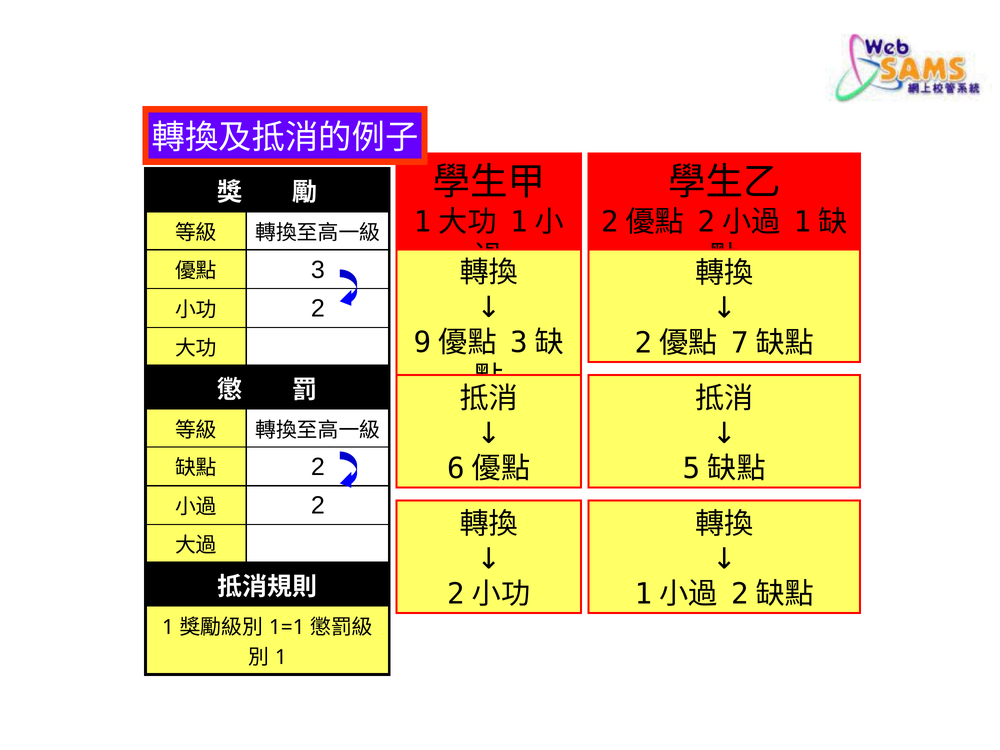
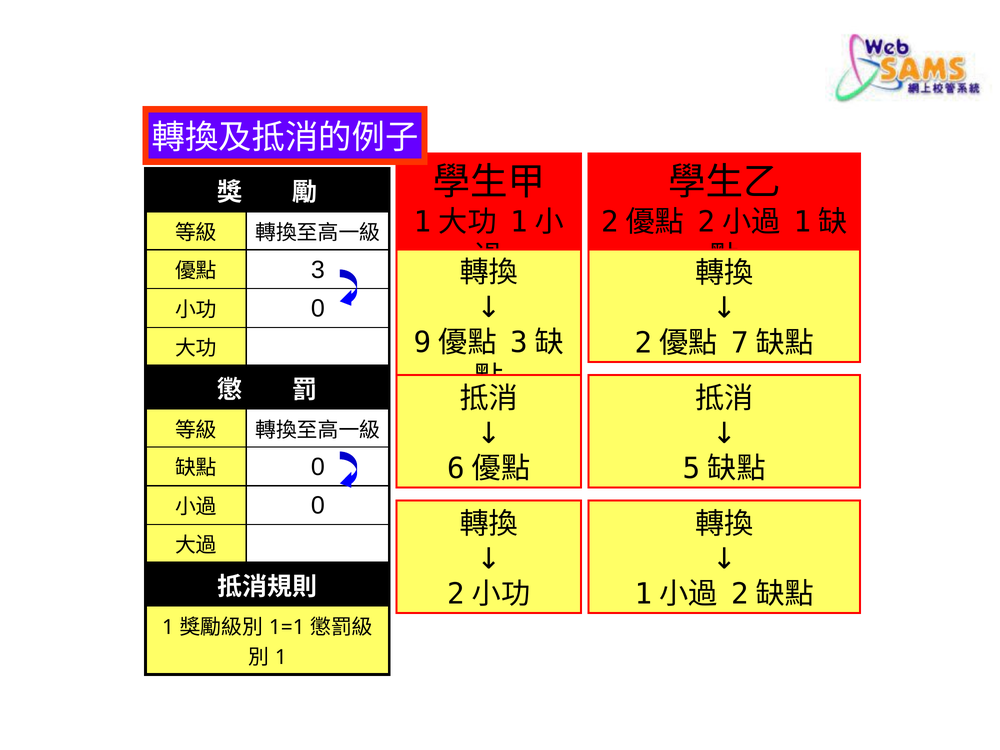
2 at (318, 309): 2 -> 0
2 at (318, 467): 2 -> 0
2 at (318, 506): 2 -> 0
